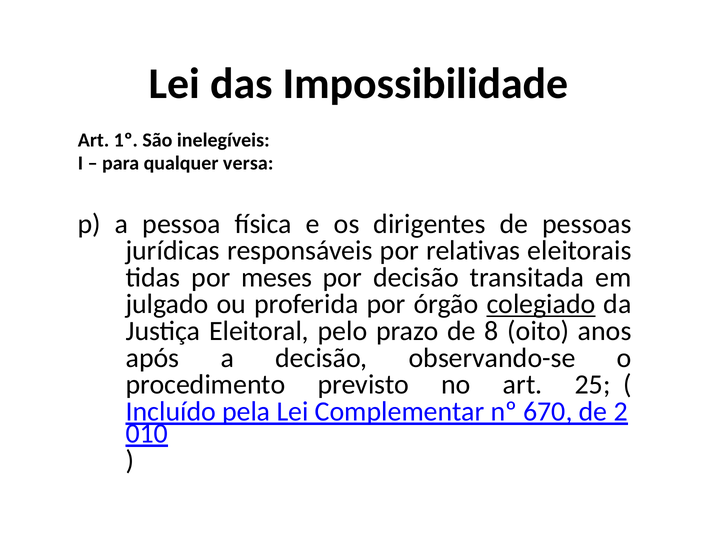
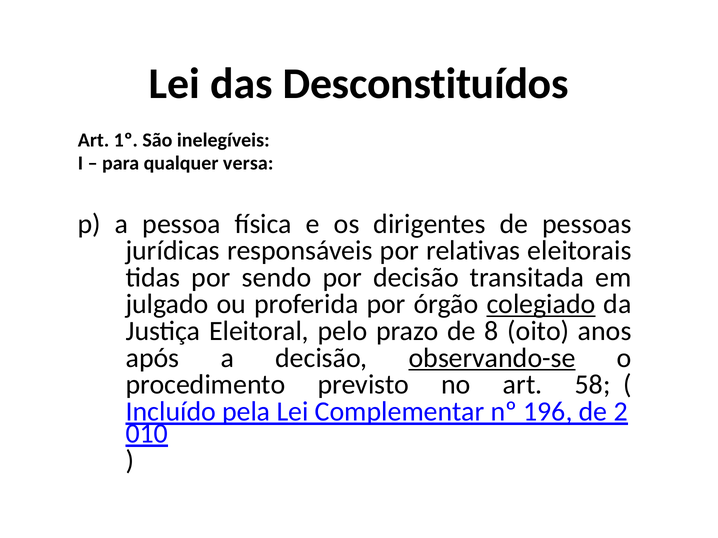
Impossibilidade: Impossibilidade -> Desconstituídos
meses: meses -> sendo
observando-se underline: none -> present
25: 25 -> 58
670: 670 -> 196
